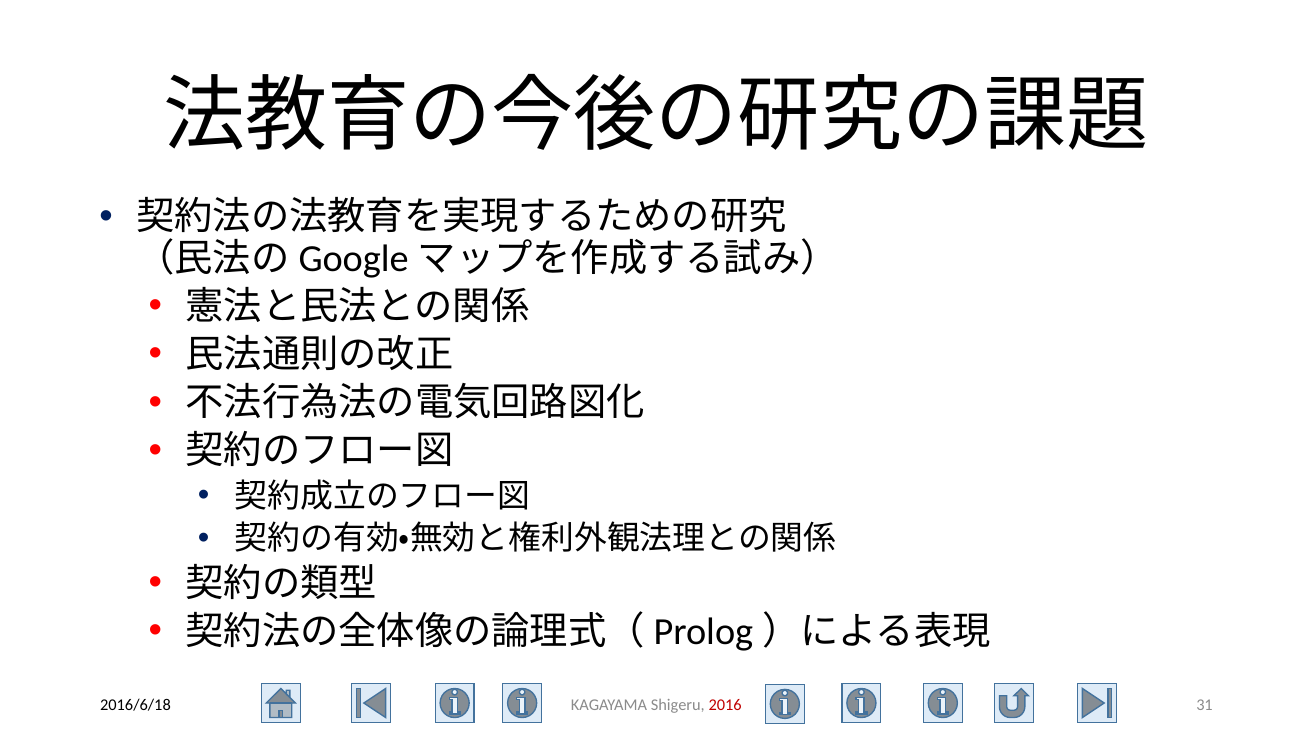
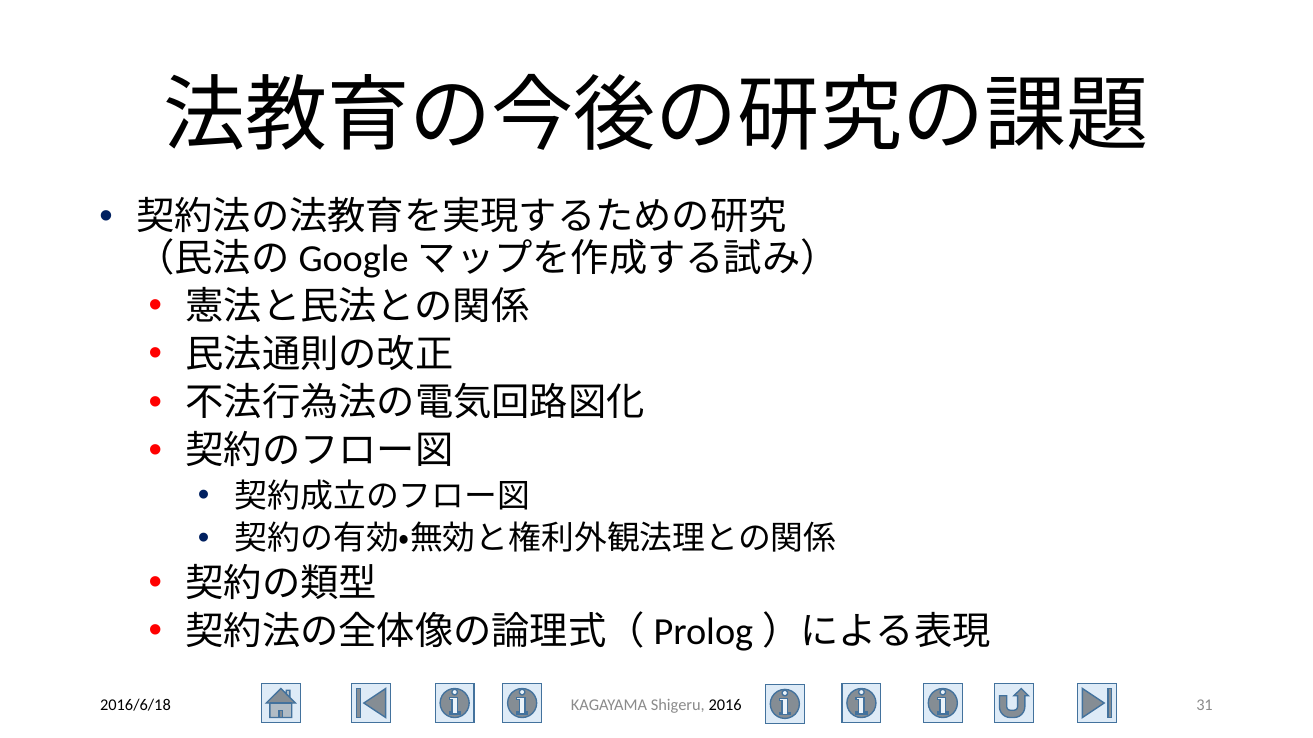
2016 colour: red -> black
